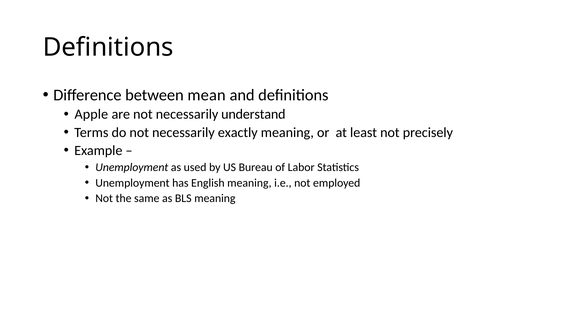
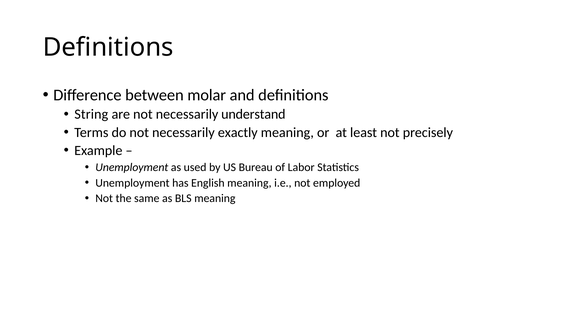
mean: mean -> molar
Apple: Apple -> String
